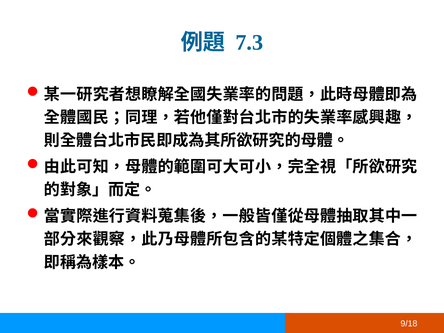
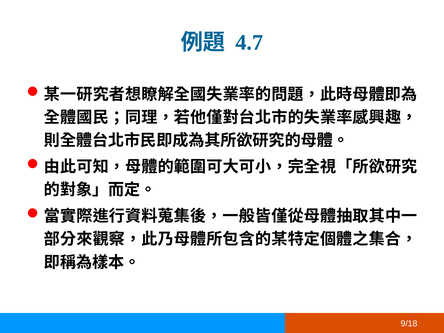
7.3: 7.3 -> 4.7
